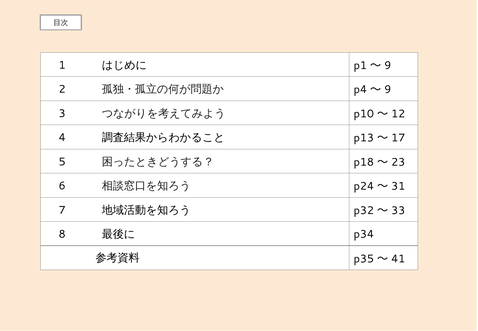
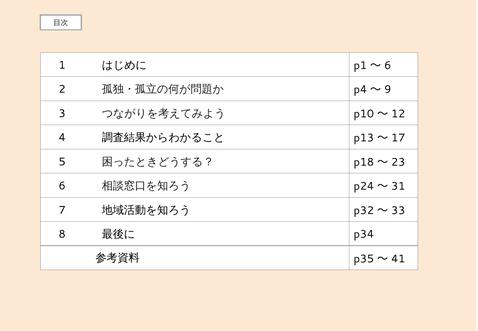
9 at (388, 66): 9 -> 6
